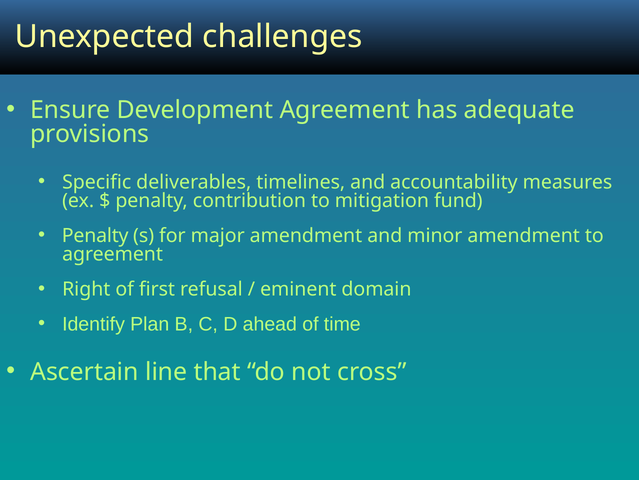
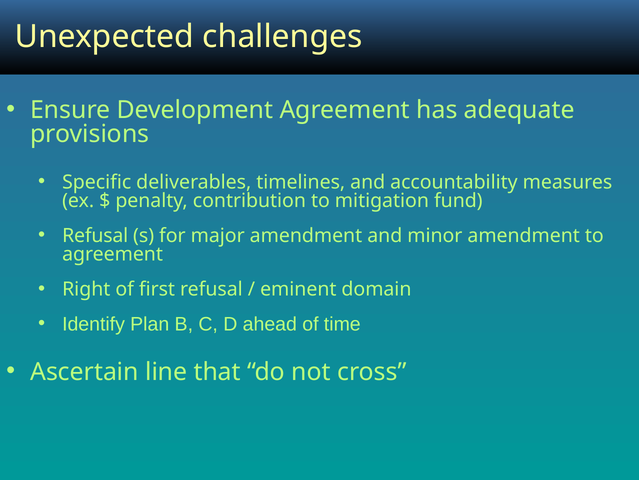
Penalty at (95, 235): Penalty -> Refusal
